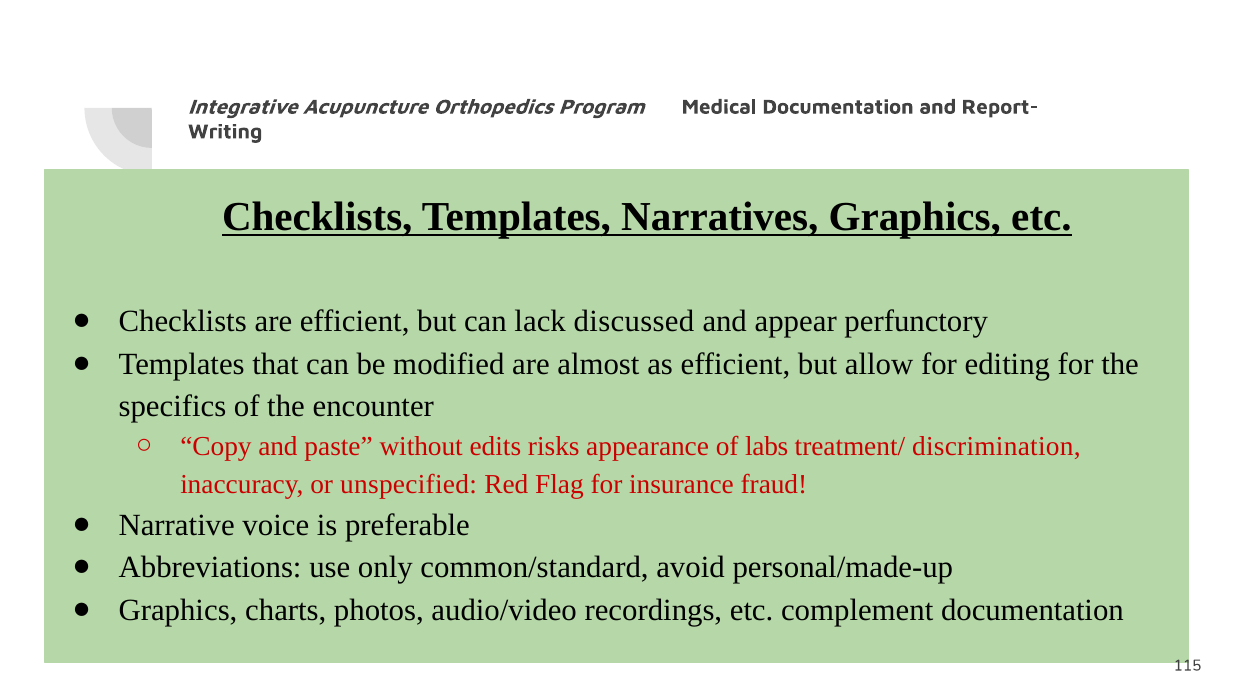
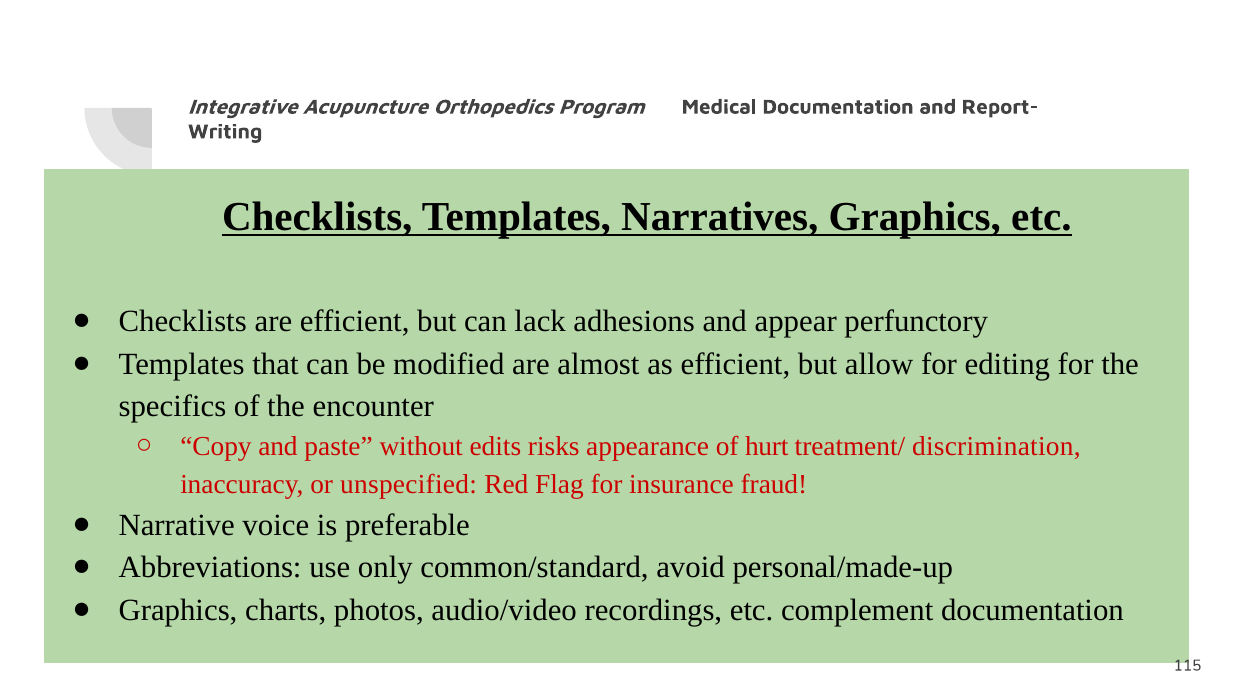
discussed: discussed -> adhesions
labs: labs -> hurt
